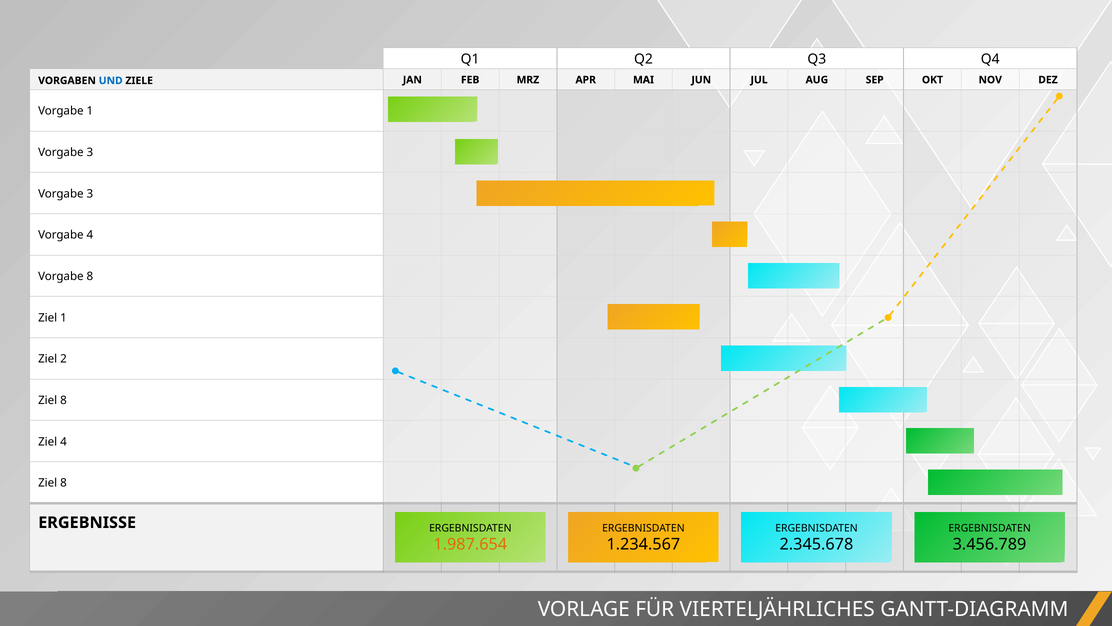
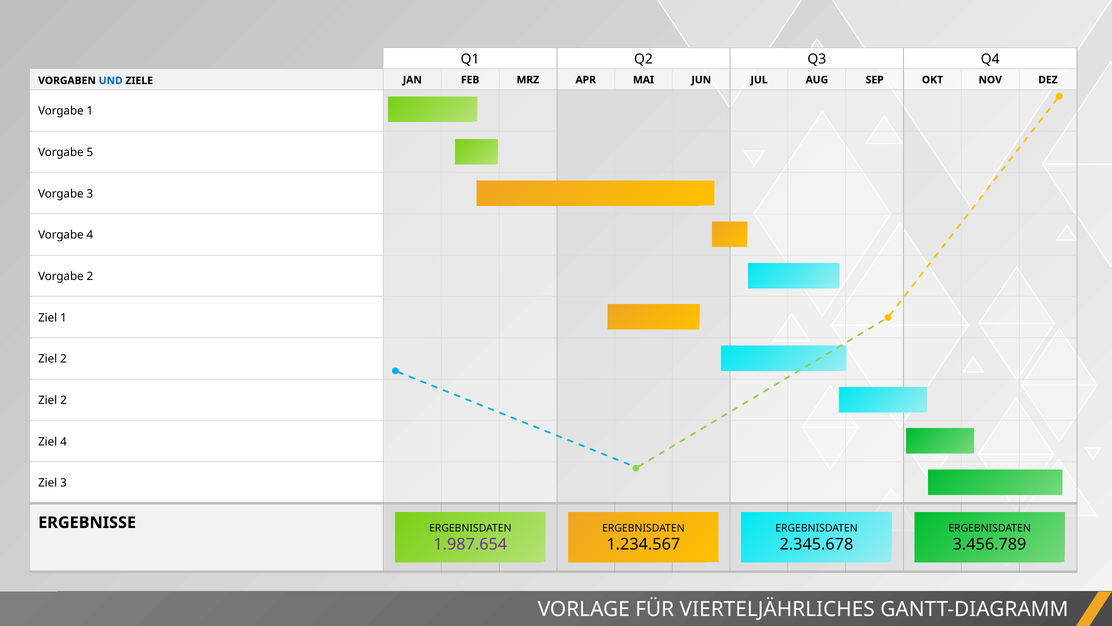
3 at (90, 152): 3 -> 5
Vorgabe 8: 8 -> 2
8 at (63, 400): 8 -> 2
8 at (63, 483): 8 -> 3
1.987.654 colour: orange -> purple
